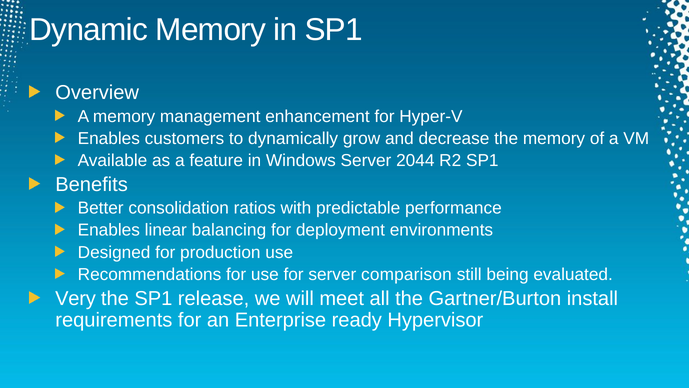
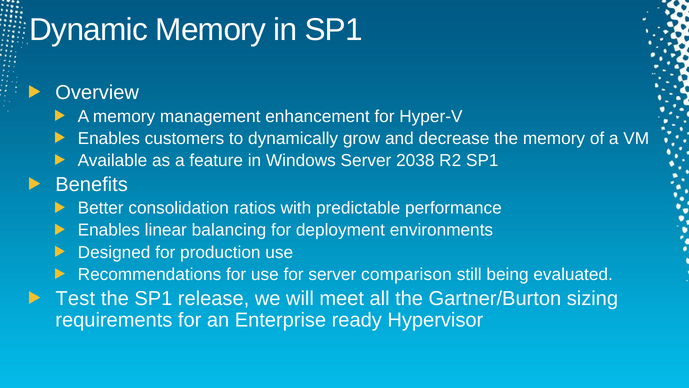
2044: 2044 -> 2038
Very: Very -> Test
install: install -> sizing
